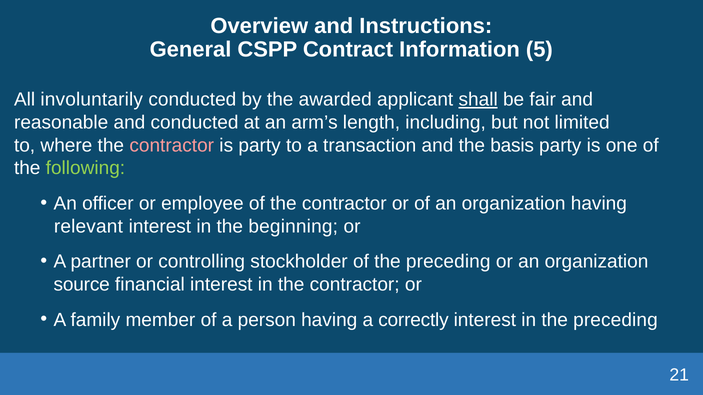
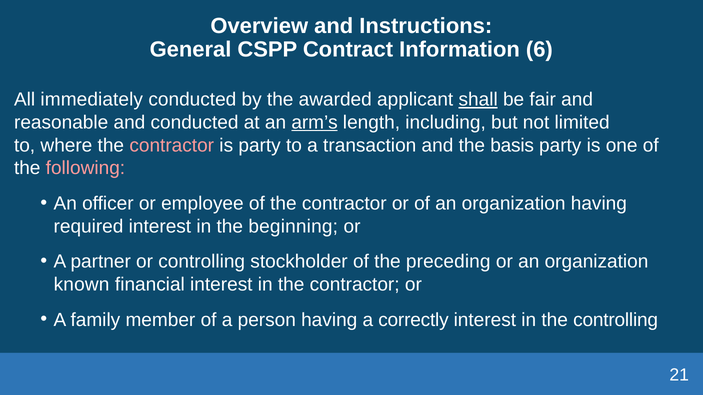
5: 5 -> 6
involuntarily: involuntarily -> immediately
arm’s underline: none -> present
following colour: light green -> pink
relevant: relevant -> required
source: source -> known
in the preceding: preceding -> controlling
